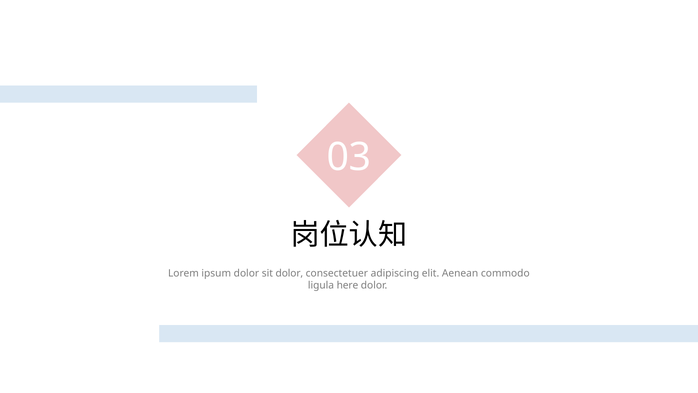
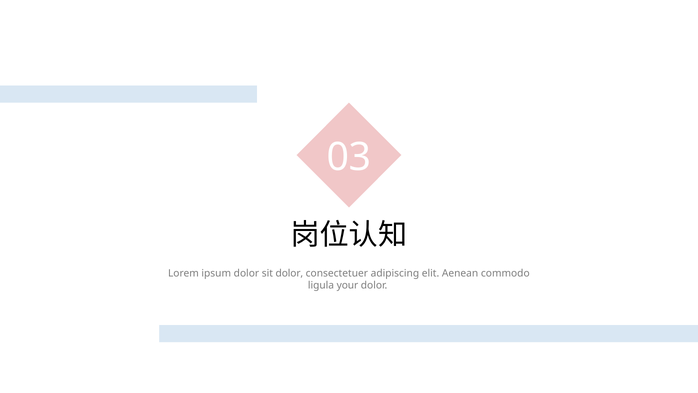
here: here -> your
